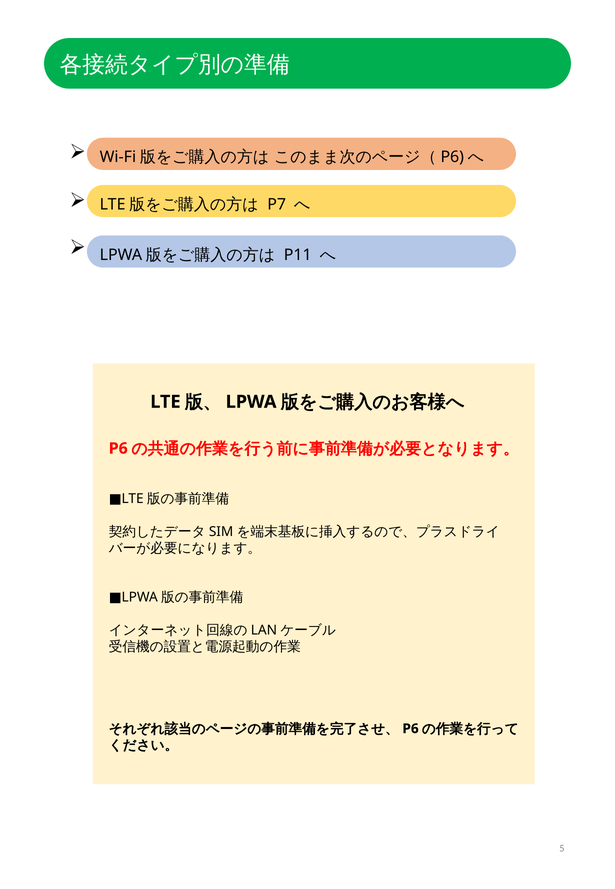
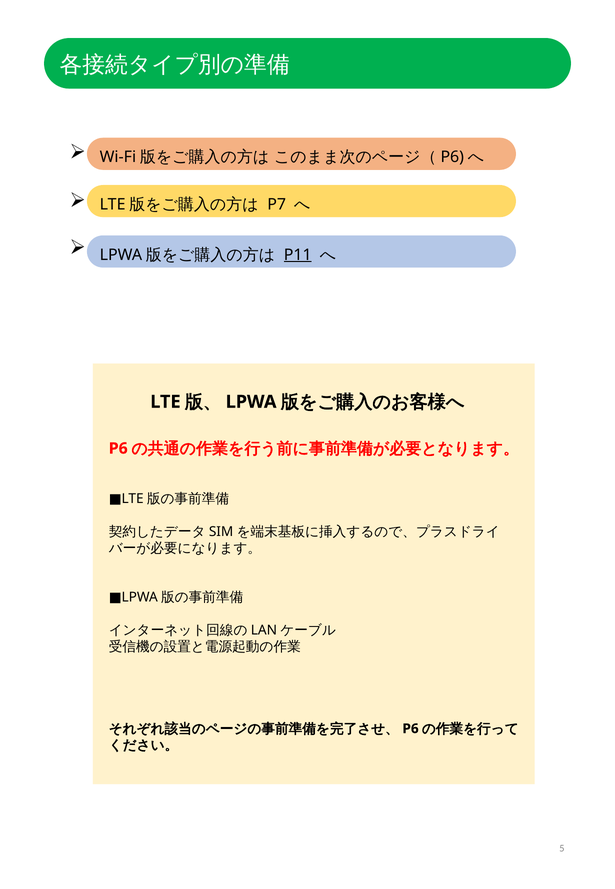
P11 underline: none -> present
